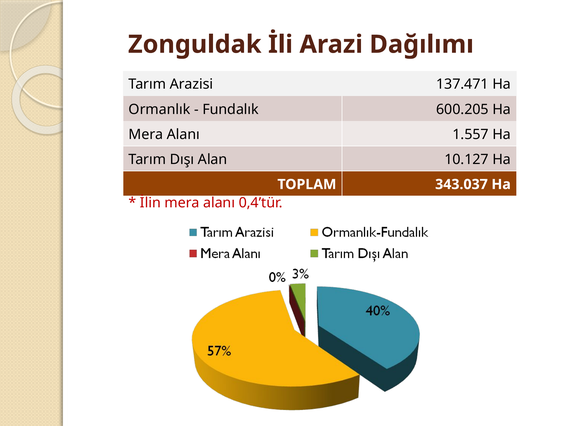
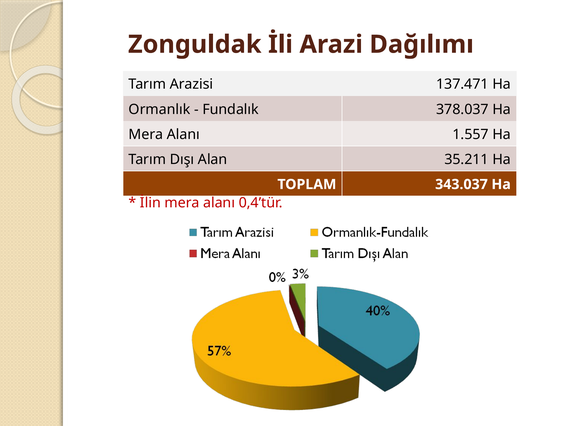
600.205: 600.205 -> 378.037
10.127: 10.127 -> 35.211
